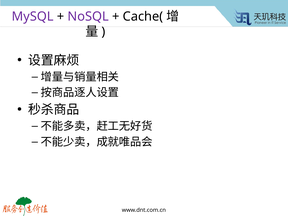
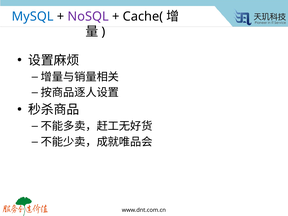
MySQL colour: purple -> blue
